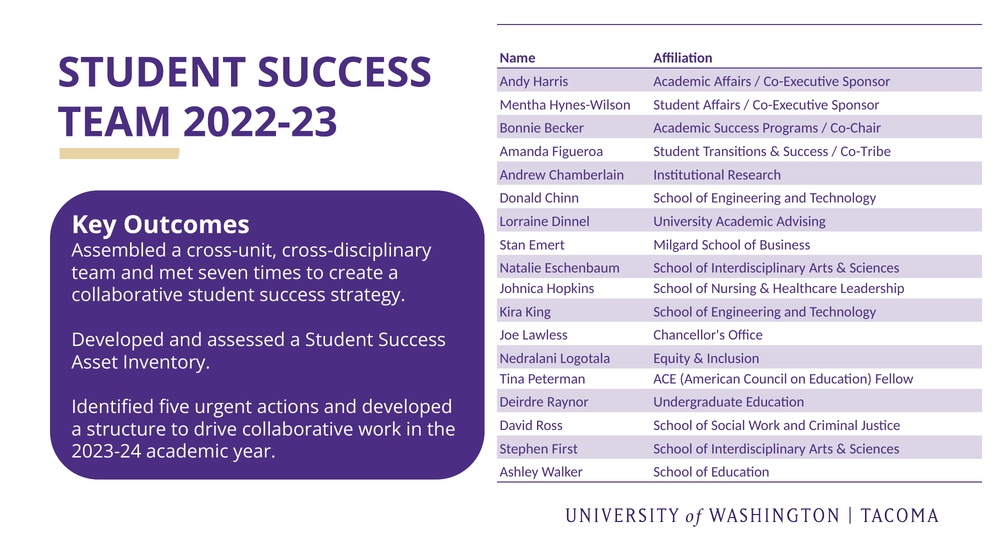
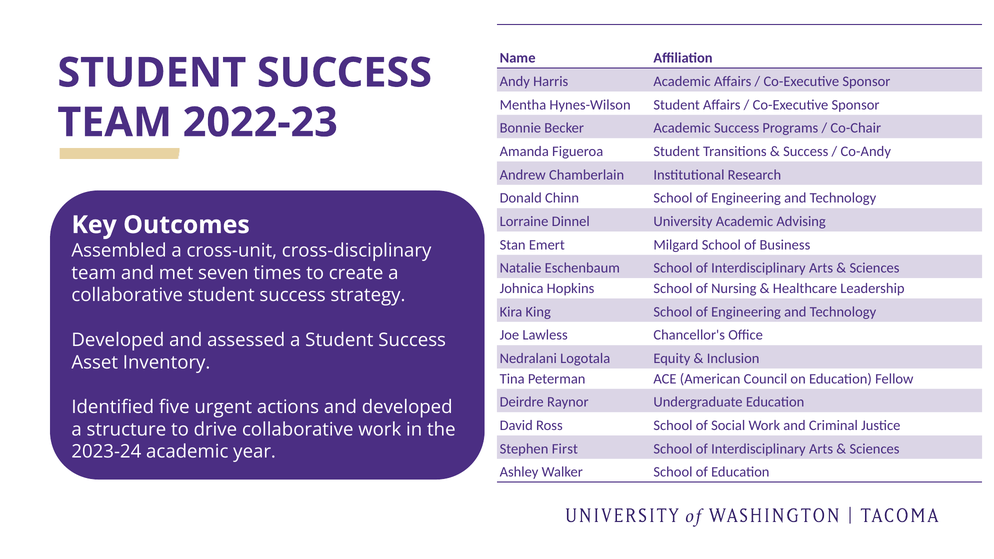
Co-Tribe: Co-Tribe -> Co-Andy
